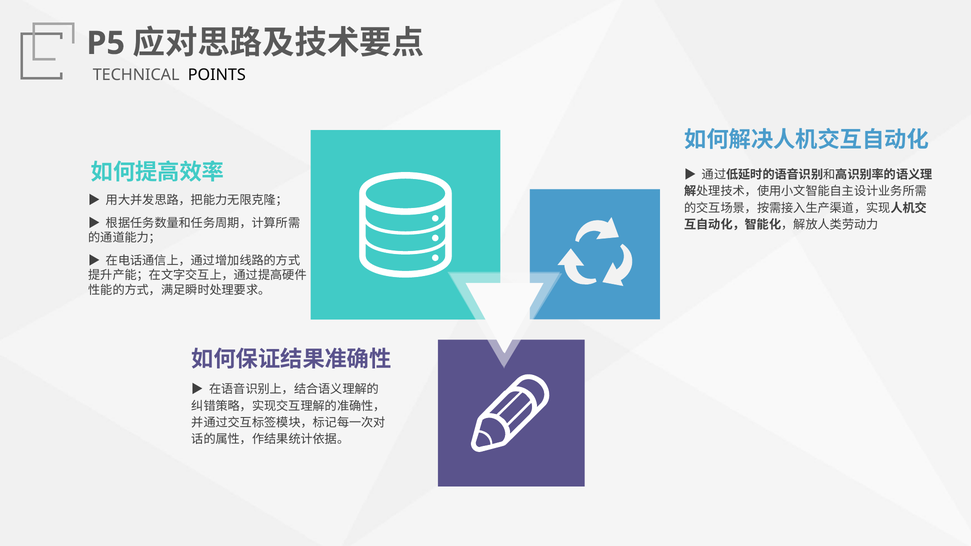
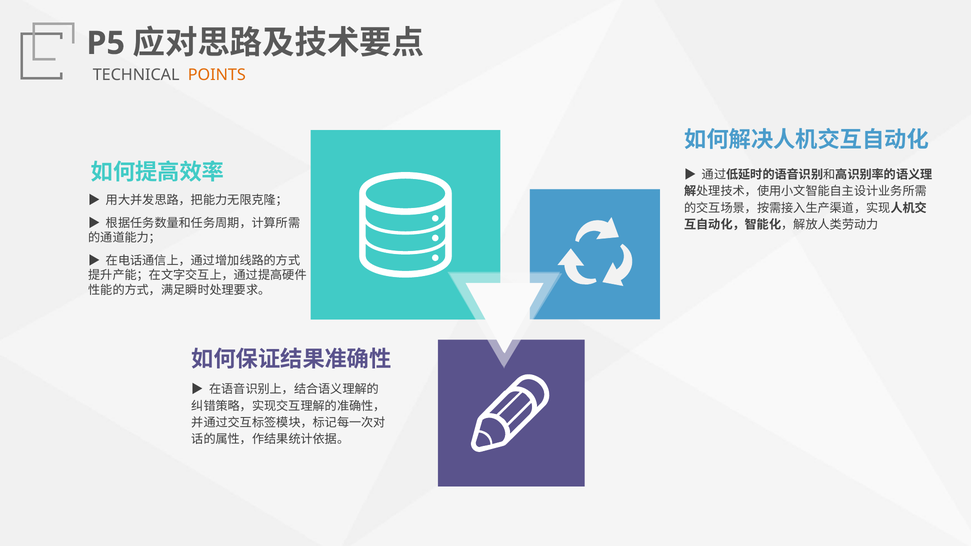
POINTS colour: black -> orange
